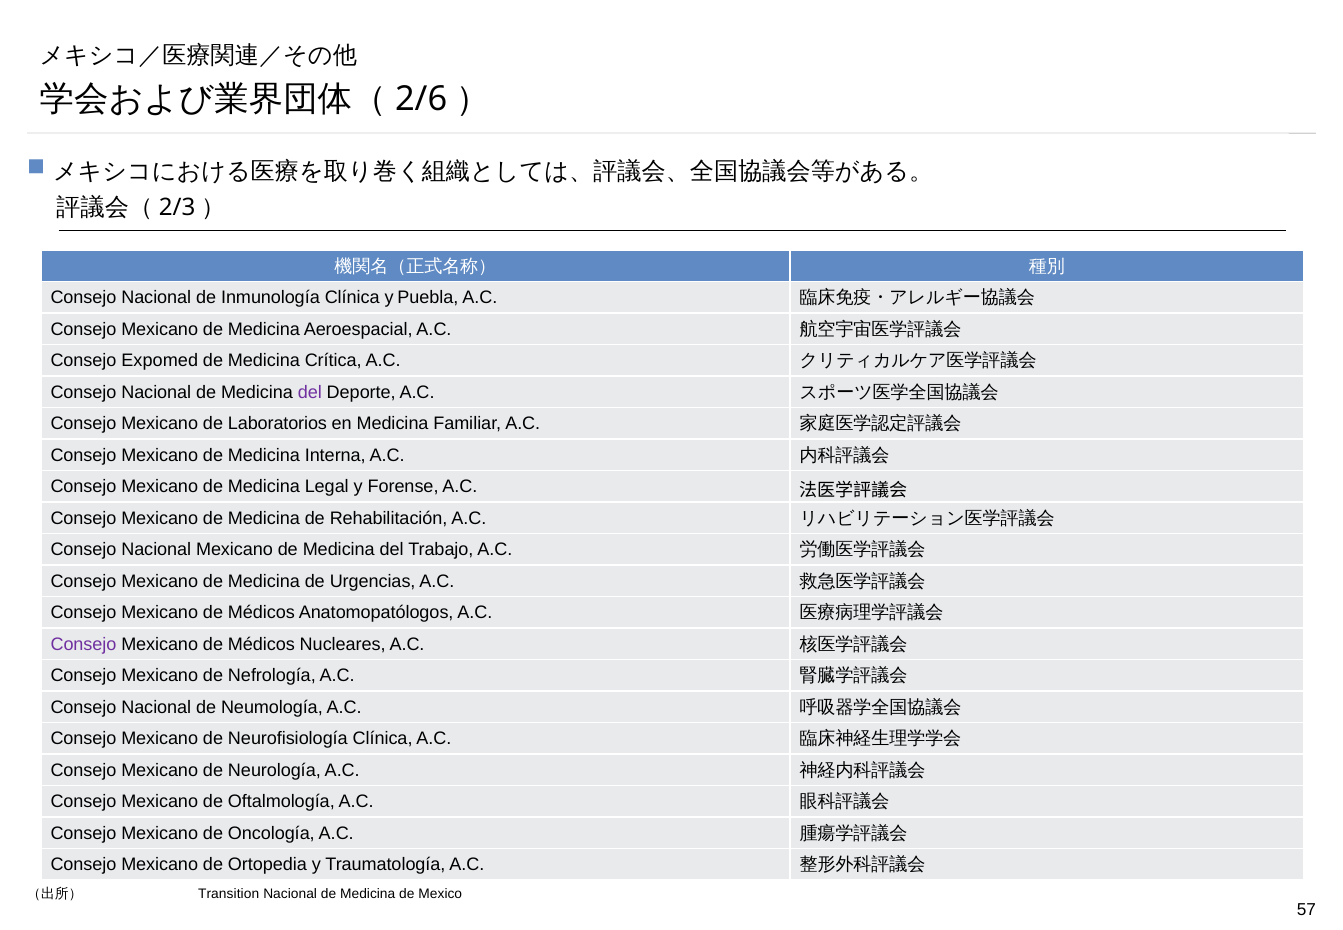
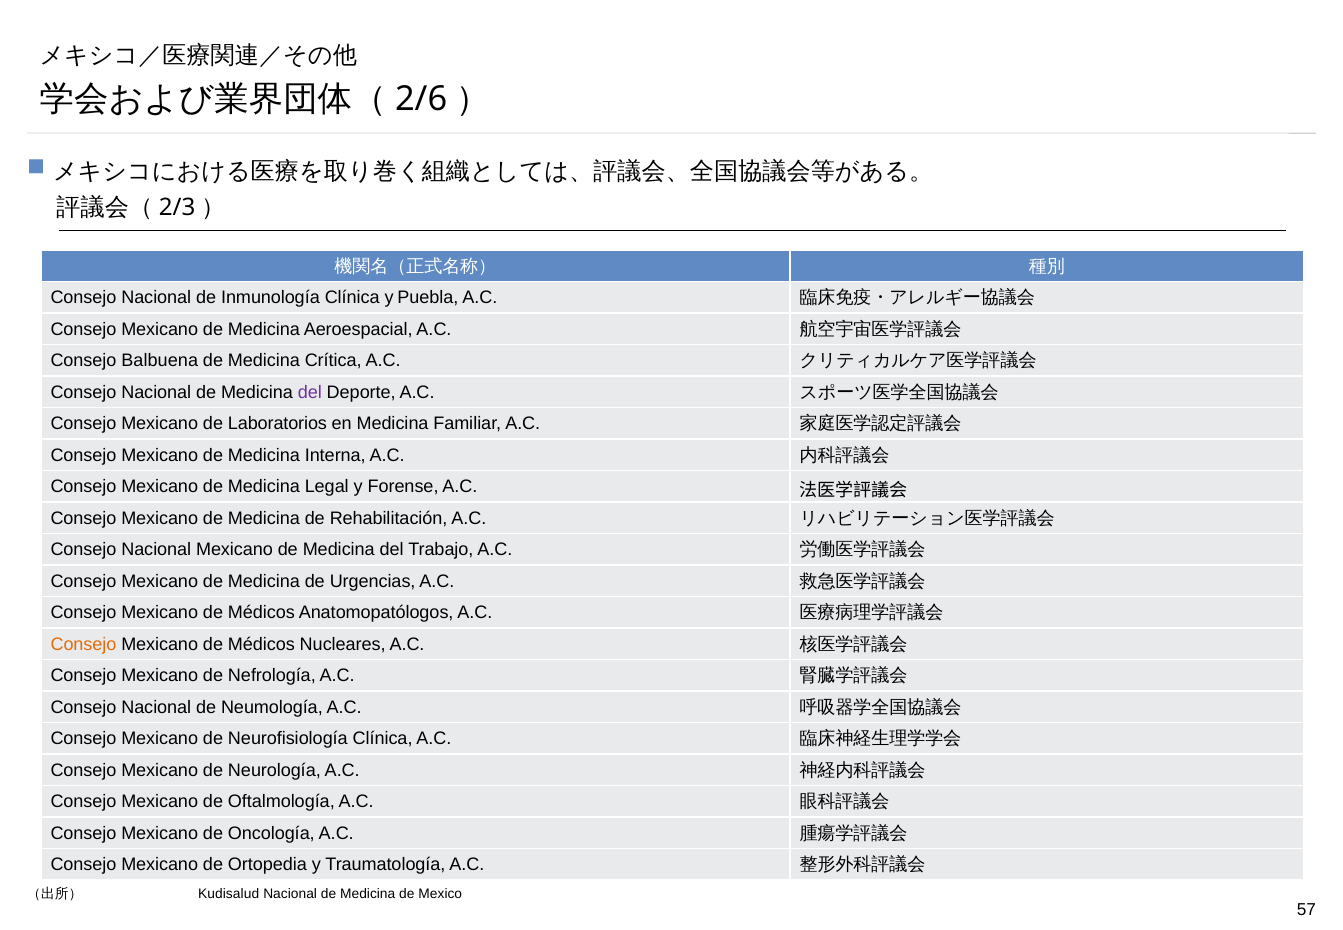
Expomed: Expomed -> Balbuena
Consejo at (83, 644) colour: purple -> orange
Transition: Transition -> Kudisalud
